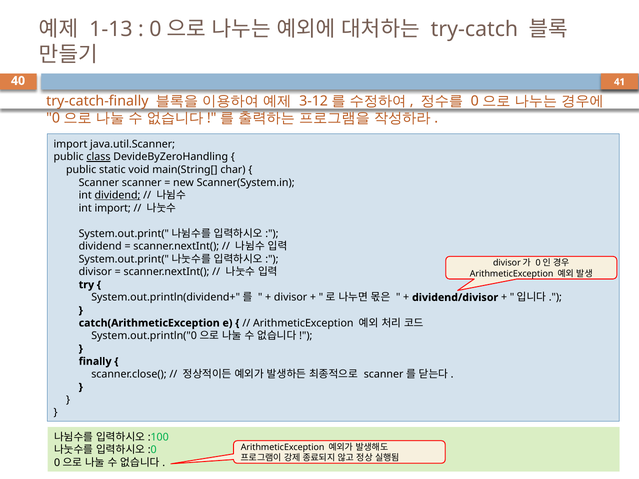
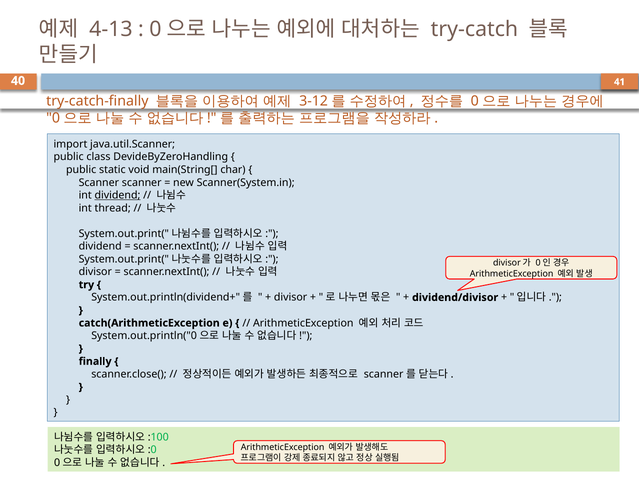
1-13: 1-13 -> 4-13
class underline: present -> none
int import: import -> thread
